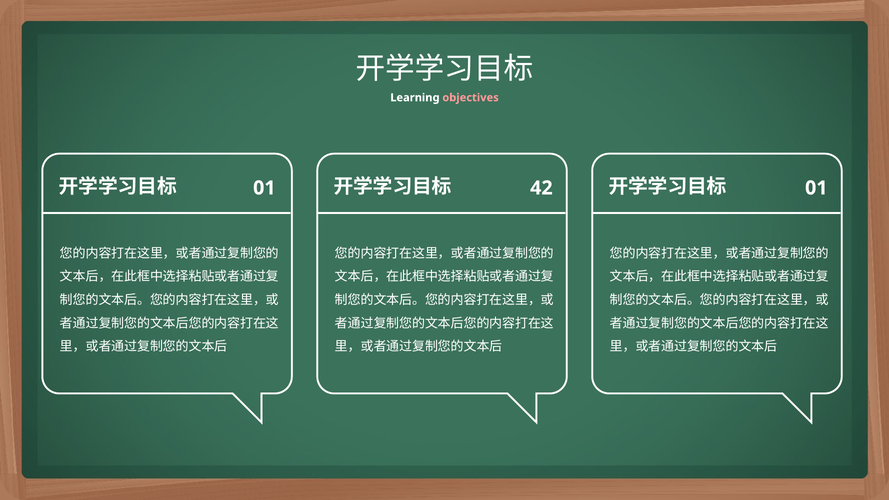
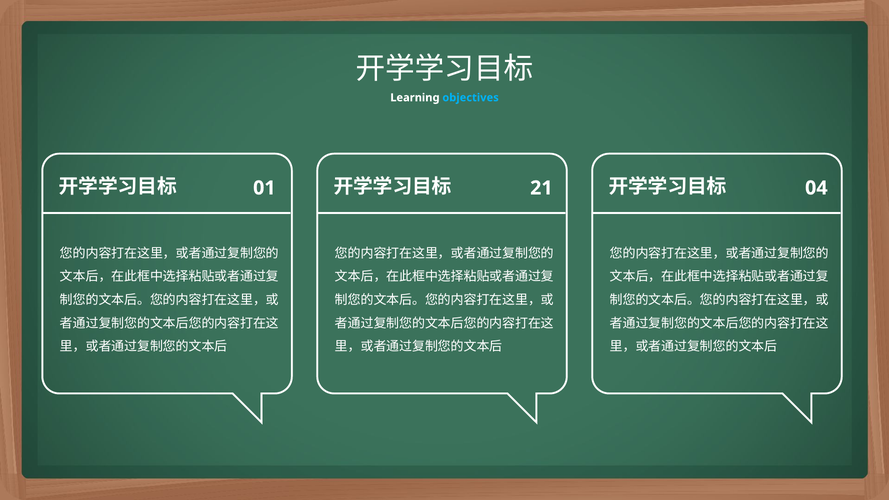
objectives colour: pink -> light blue
42: 42 -> 21
01 at (816, 188): 01 -> 04
